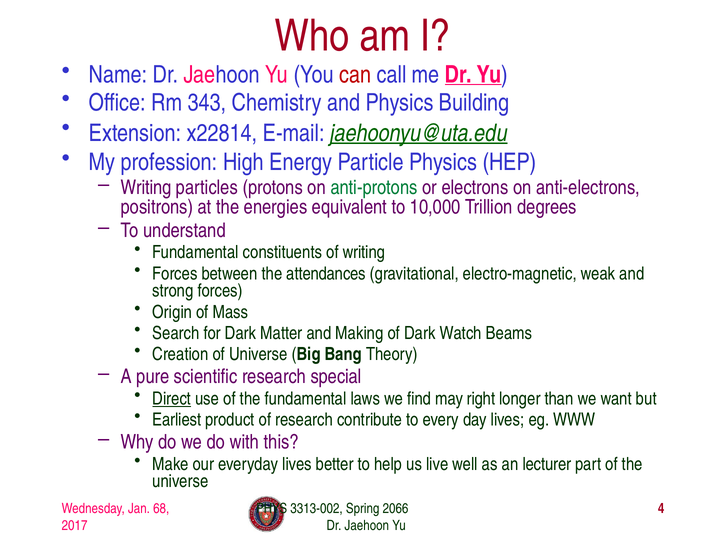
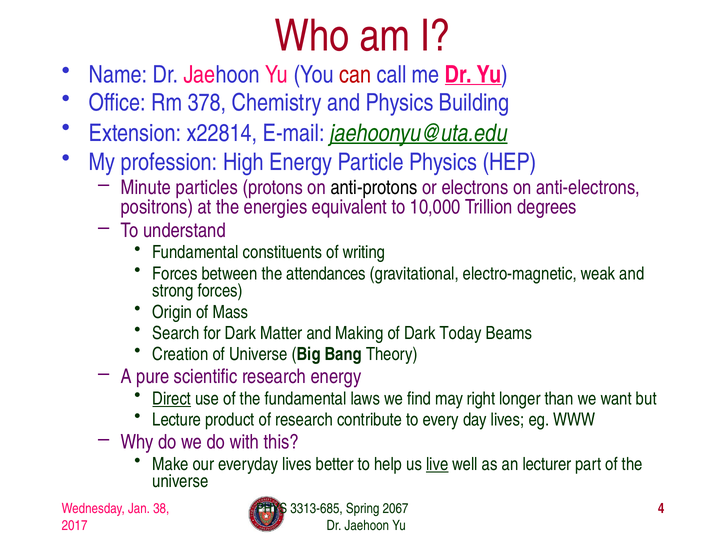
343: 343 -> 378
Writing at (146, 188): Writing -> Minute
anti-protons colour: green -> black
Watch: Watch -> Today
research special: special -> energy
Earliest: Earliest -> Lecture
live underline: none -> present
68: 68 -> 38
3313-002: 3313-002 -> 3313-685
2066: 2066 -> 2067
